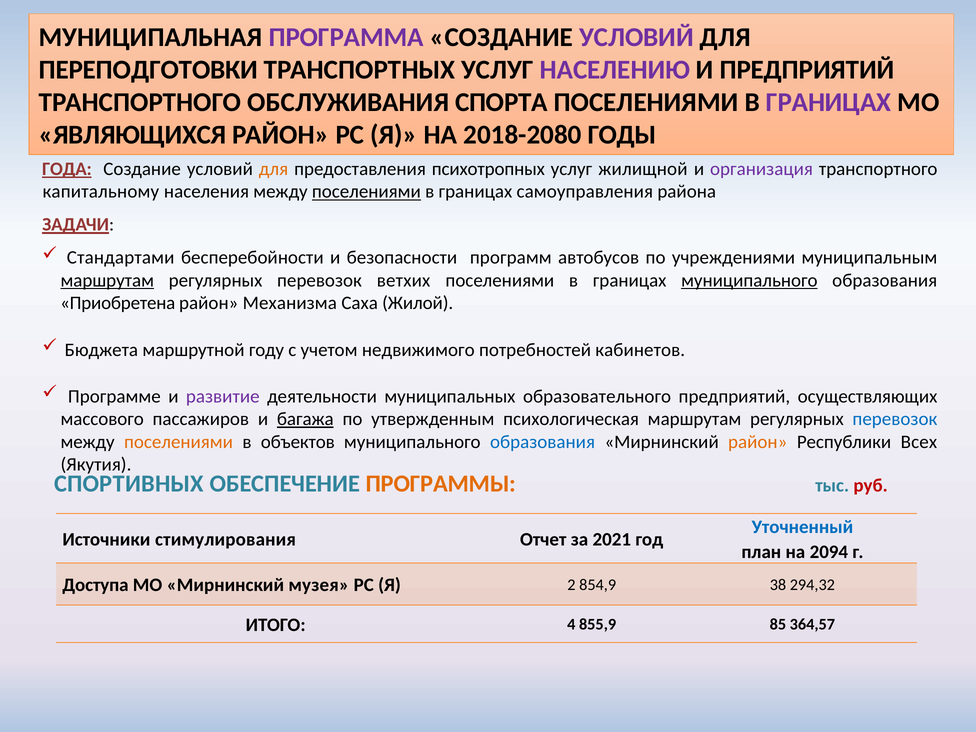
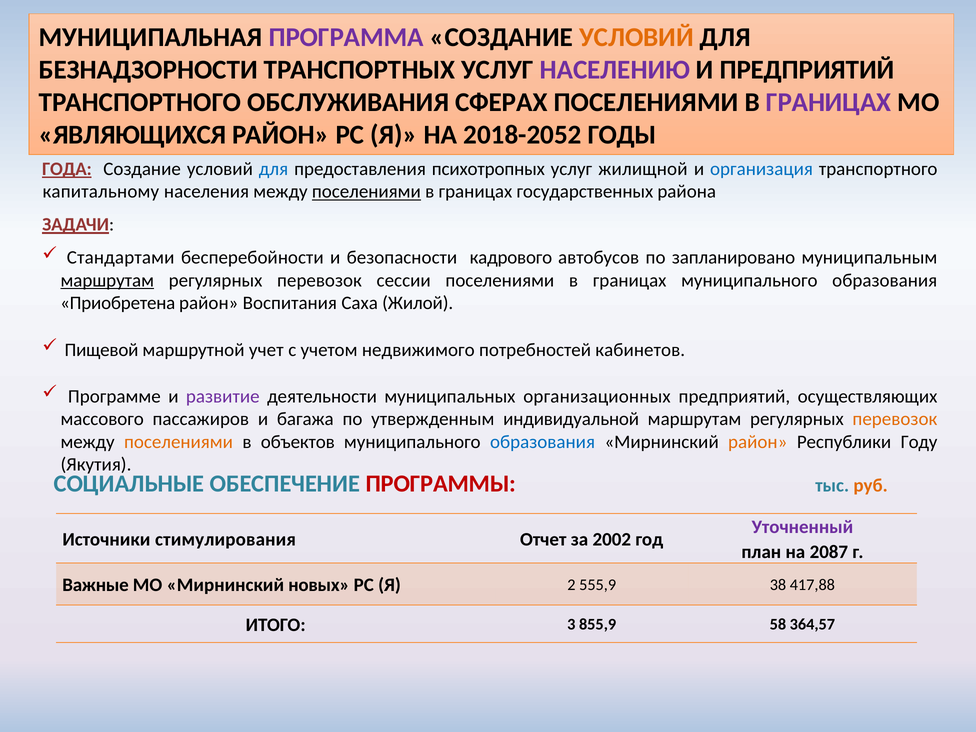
УСЛОВИЙ at (636, 37) colour: purple -> orange
ПЕРЕПОДГОТОВКИ: ПЕРЕПОДГОТОВКИ -> БЕЗНАДЗОРНОСТИ
СПОРТА: СПОРТА -> СФЕРАХ
2018-2080: 2018-2080 -> 2018-2052
для at (274, 169) colour: orange -> blue
организация colour: purple -> blue
самоуправления: самоуправления -> государственных
программ: программ -> кадрового
учреждениями: учреждениями -> запланировано
ветхих: ветхих -> сессии
муниципального at (749, 280) underline: present -> none
Механизма: Механизма -> Воспитания
Бюджета: Бюджета -> Пищевой
году: году -> учет
образовательного: образовательного -> организационных
багажа underline: present -> none
психологическая: психологическая -> индивидуальной
перевозок at (895, 419) colour: blue -> orange
Всех: Всех -> Году
СПОРТИВНЫХ: СПОРТИВНЫХ -> СОЦИАЛЬНЫЕ
ПРОГРАММЫ colour: orange -> red
руб colour: red -> orange
Уточненный colour: blue -> purple
2021: 2021 -> 2002
2094: 2094 -> 2087
Доступа: Доступа -> Важные
музея: музея -> новых
854,9: 854,9 -> 555,9
294,32: 294,32 -> 417,88
4: 4 -> 3
85: 85 -> 58
